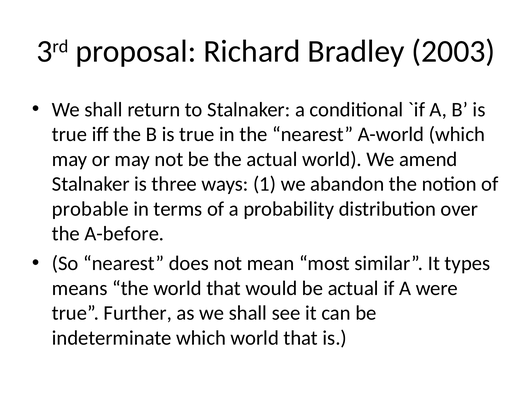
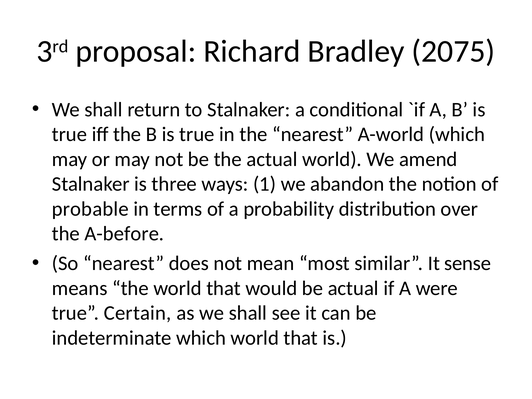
2003: 2003 -> 2075
types: types -> sense
Further: Further -> Certain
